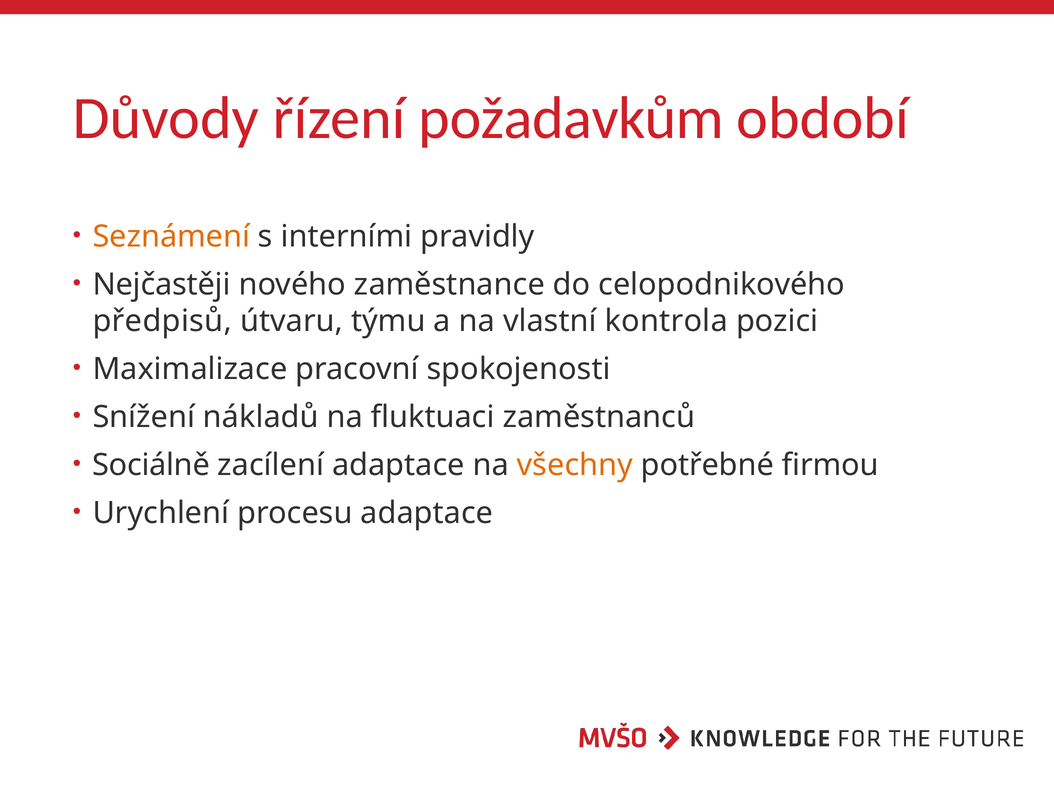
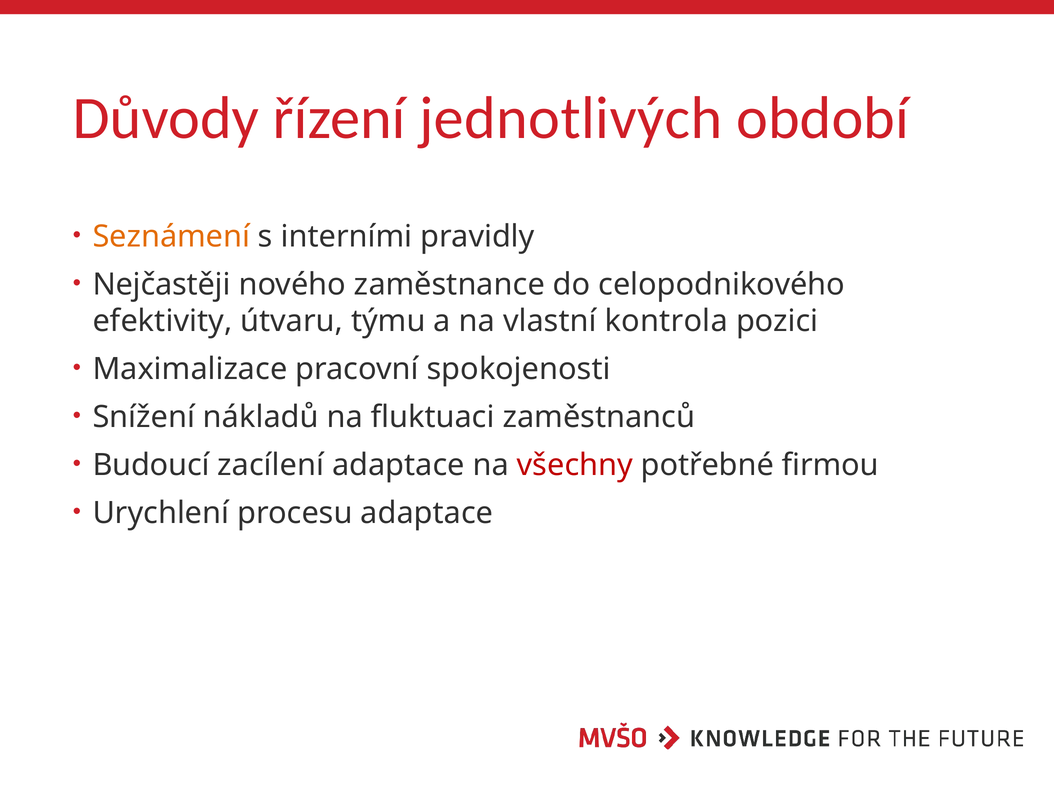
požadavkům: požadavkům -> jednotlivých
předpisů: předpisů -> efektivity
Sociálně: Sociálně -> Budoucí
všechny colour: orange -> red
